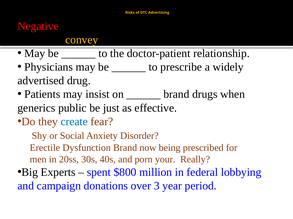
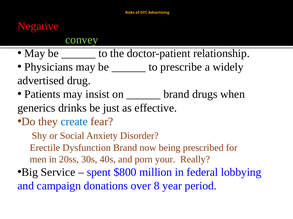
convey colour: yellow -> light green
public: public -> drinks
Experts: Experts -> Service
3: 3 -> 8
